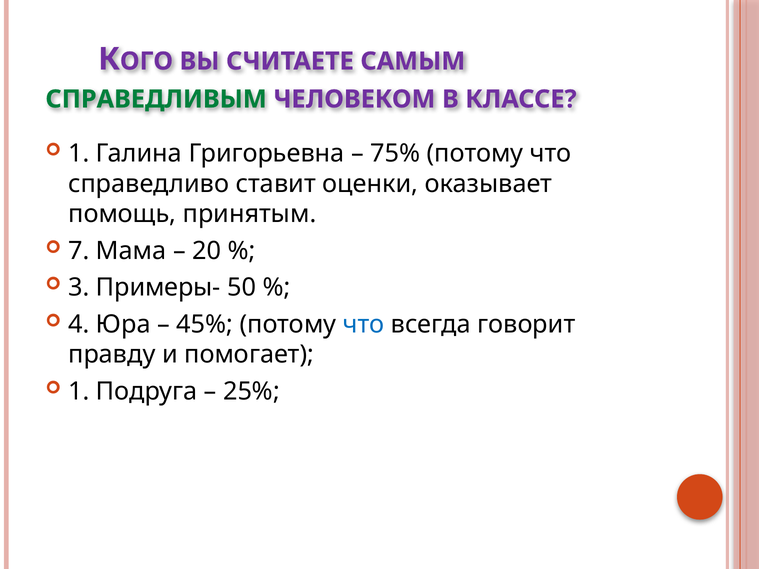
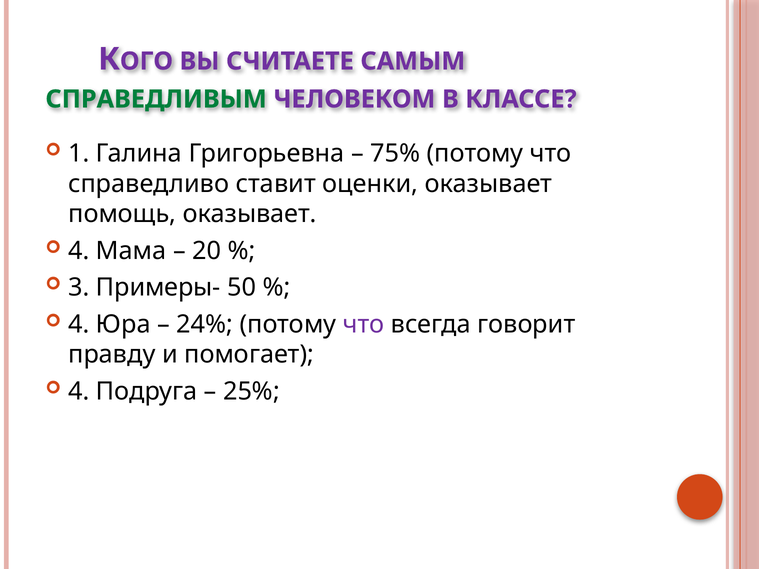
помощь принятым: принятым -> оказывает
7 at (79, 251): 7 -> 4
45%: 45% -> 24%
что at (364, 324) colour: blue -> purple
1 at (79, 391): 1 -> 4
